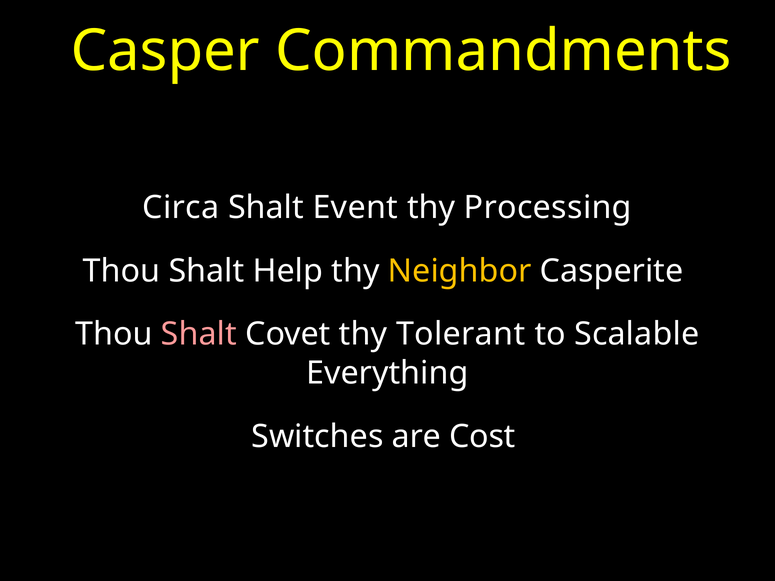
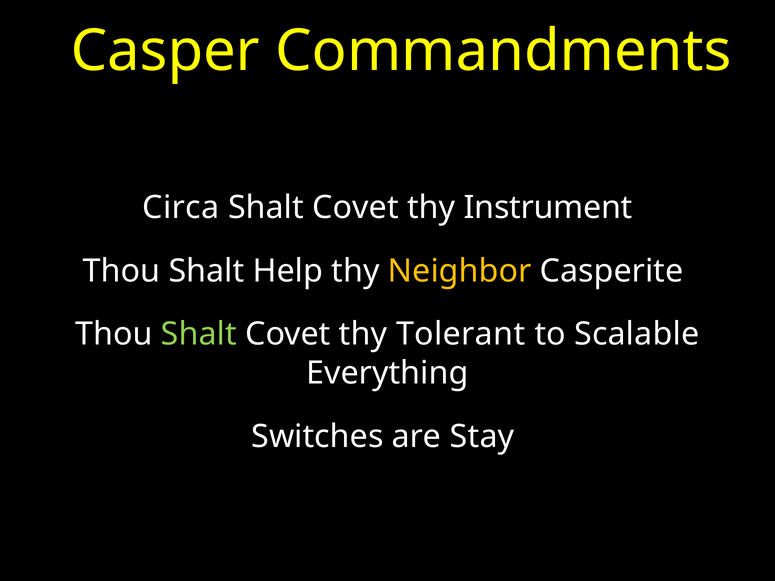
Event at (355, 208): Event -> Covet
Processing: Processing -> Instrument
Shalt at (199, 334) colour: pink -> light green
Cost: Cost -> Stay
